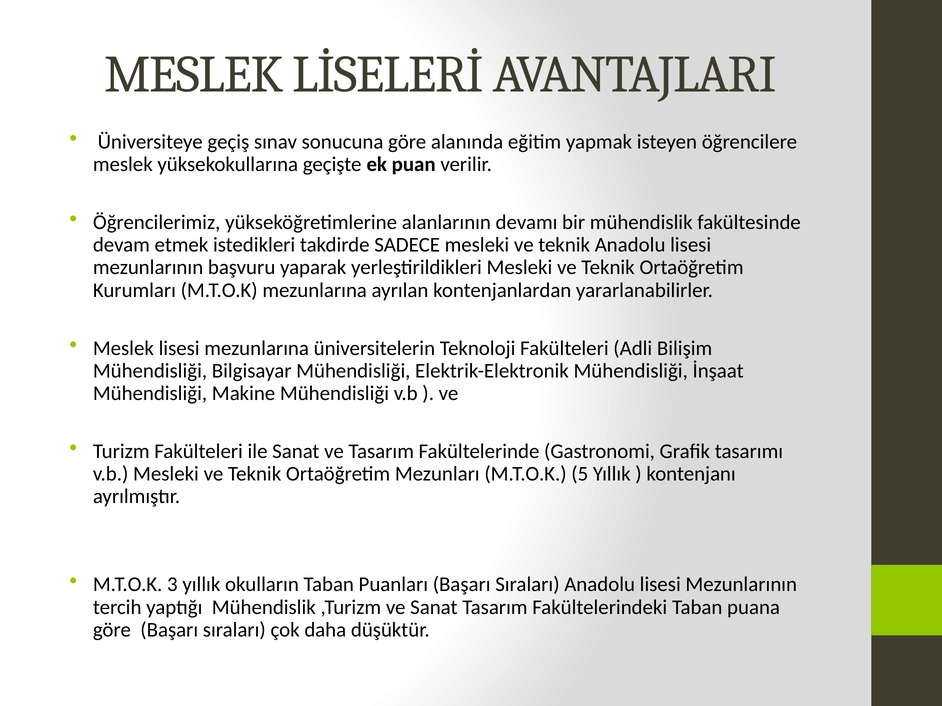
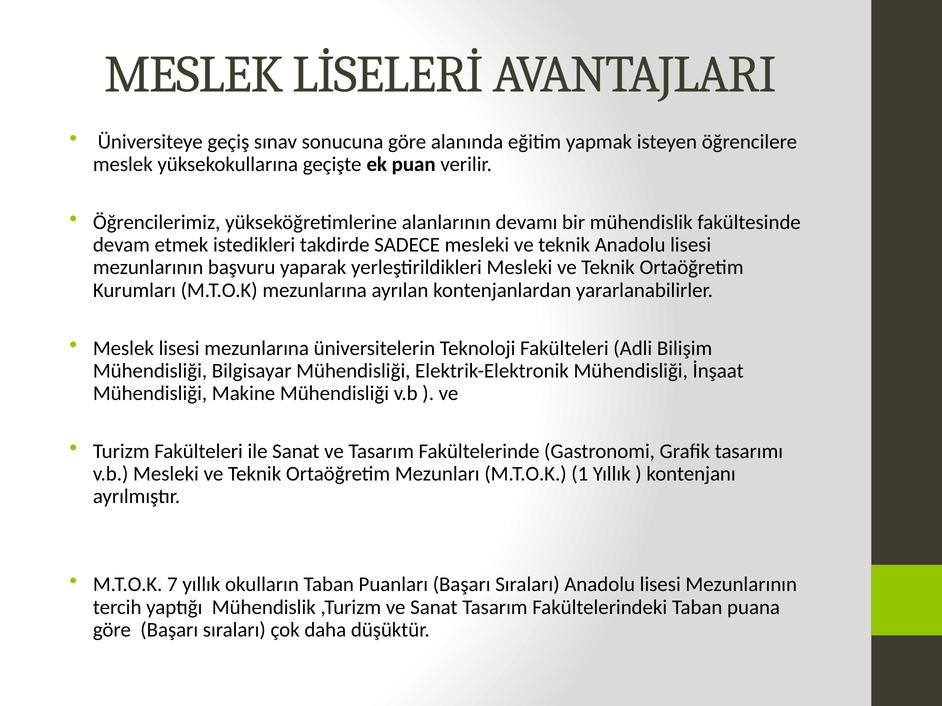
5: 5 -> 1
3: 3 -> 7
